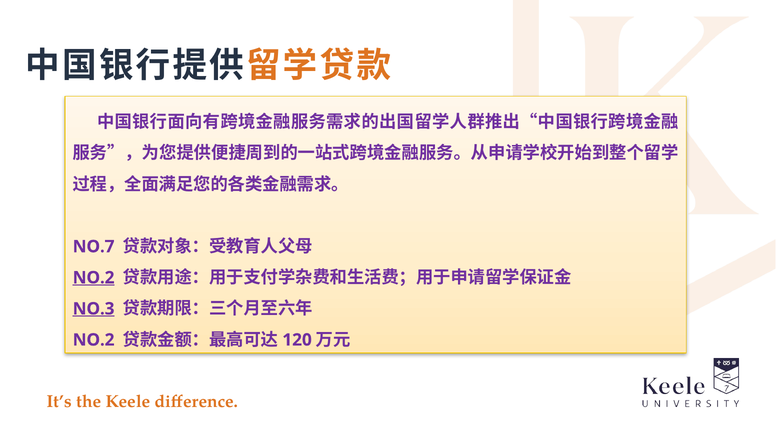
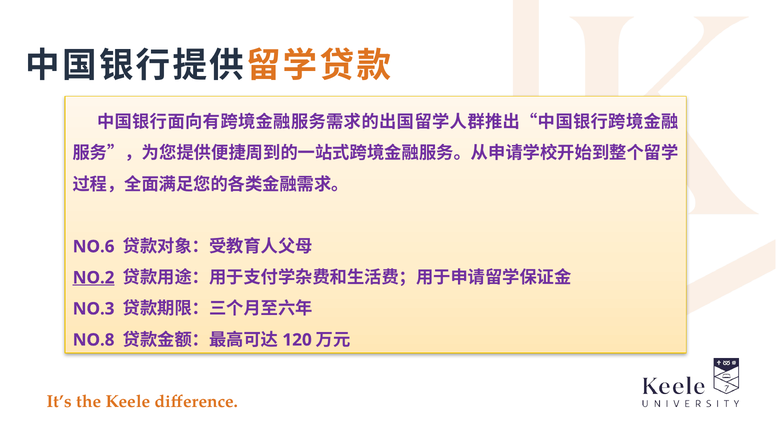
NO.7: NO.7 -> NO.6
NO.3 underline: present -> none
NO.2 at (94, 340): NO.2 -> NO.8
